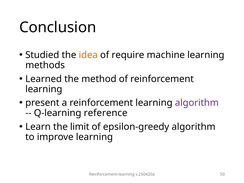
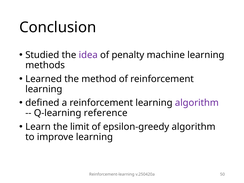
idea colour: orange -> purple
require: require -> penalty
present: present -> defined
